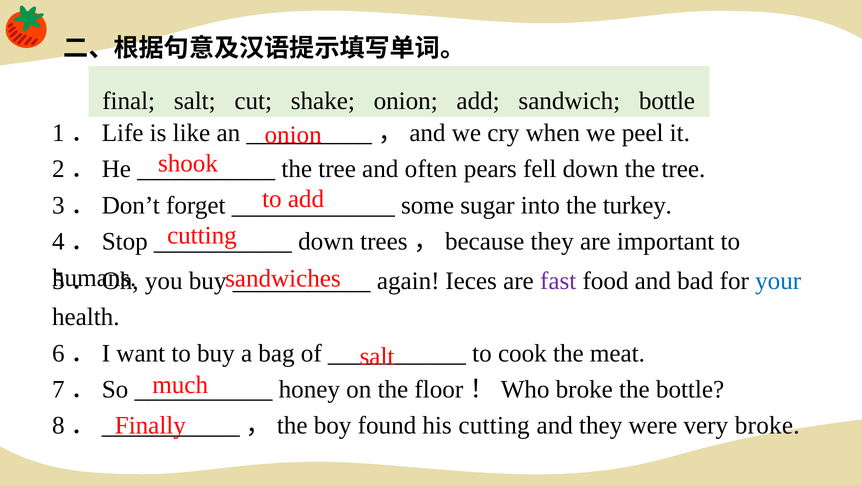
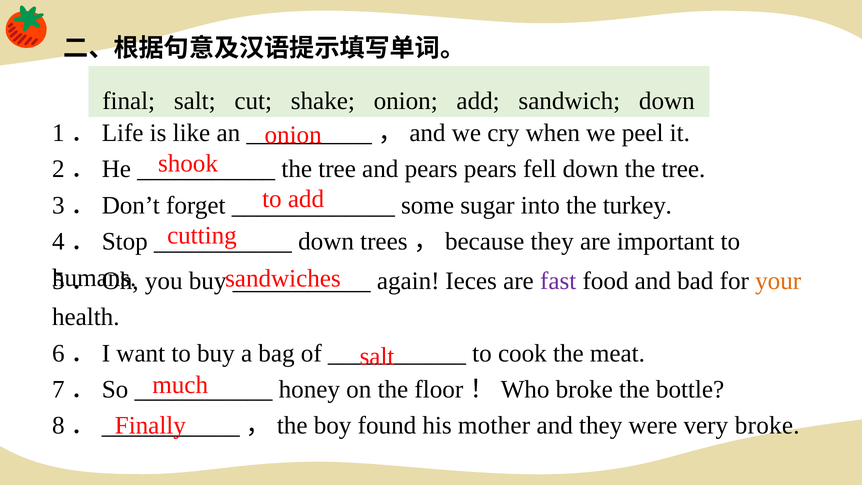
sandwich bottle: bottle -> down
and often: often -> pears
your colour: blue -> orange
his cutting: cutting -> mother
